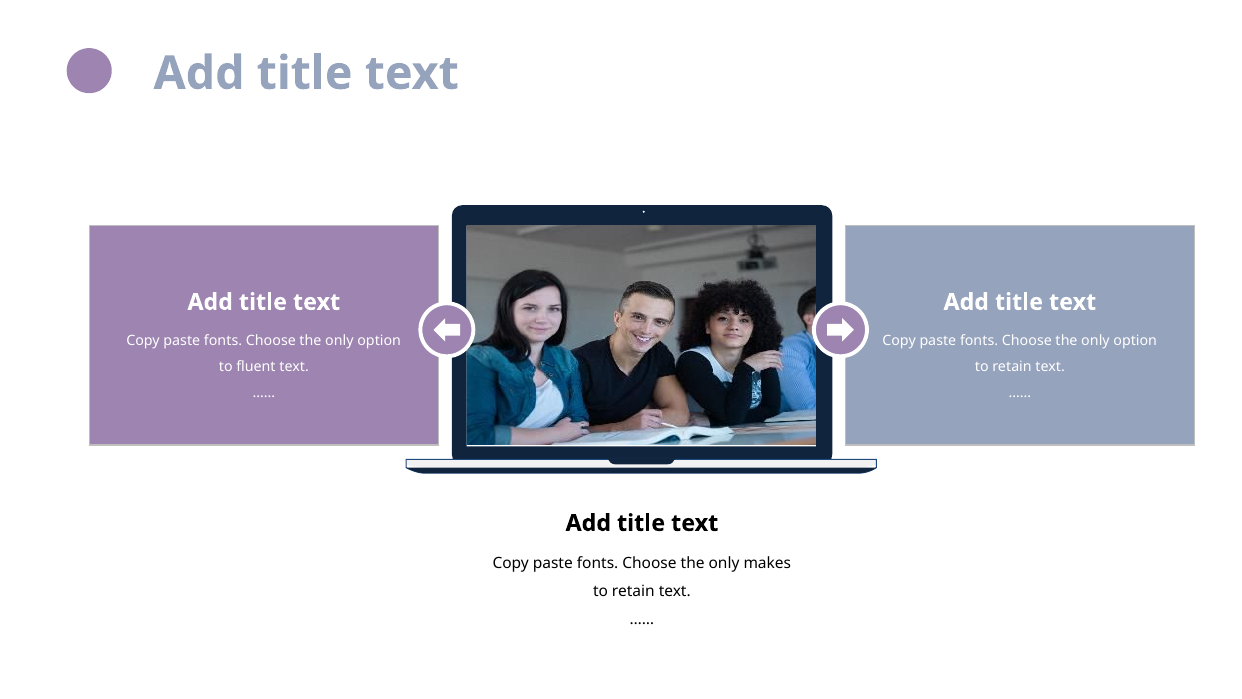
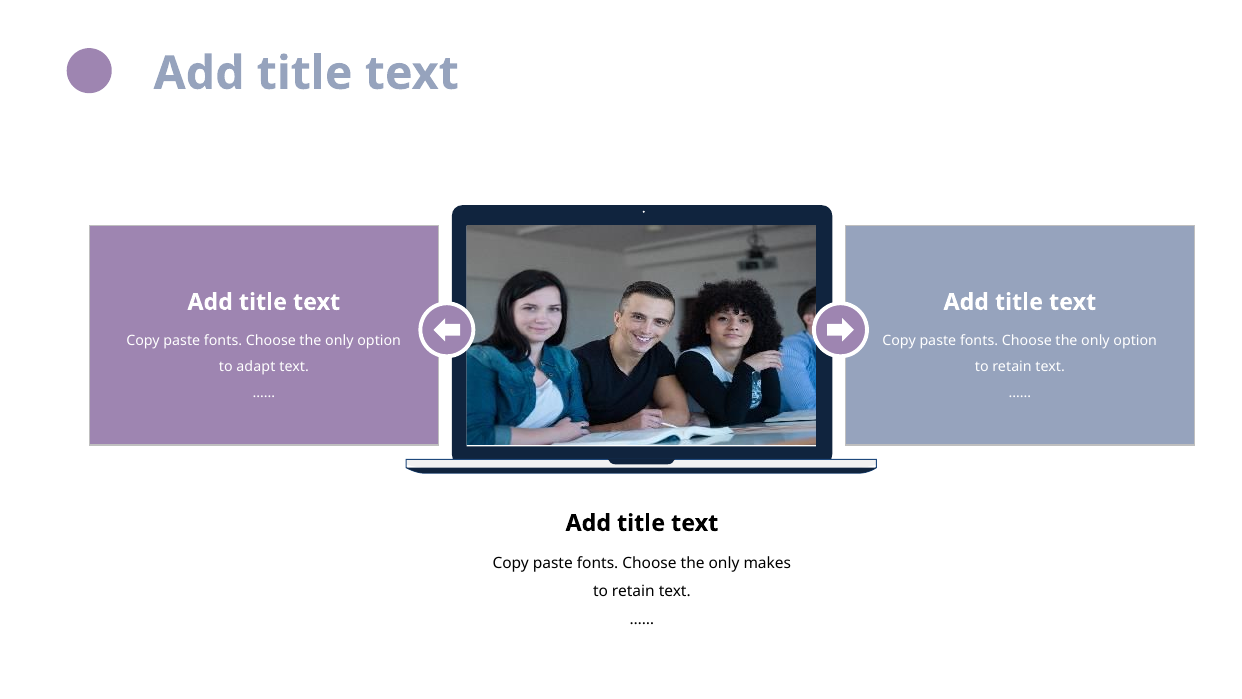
fluent: fluent -> adapt
